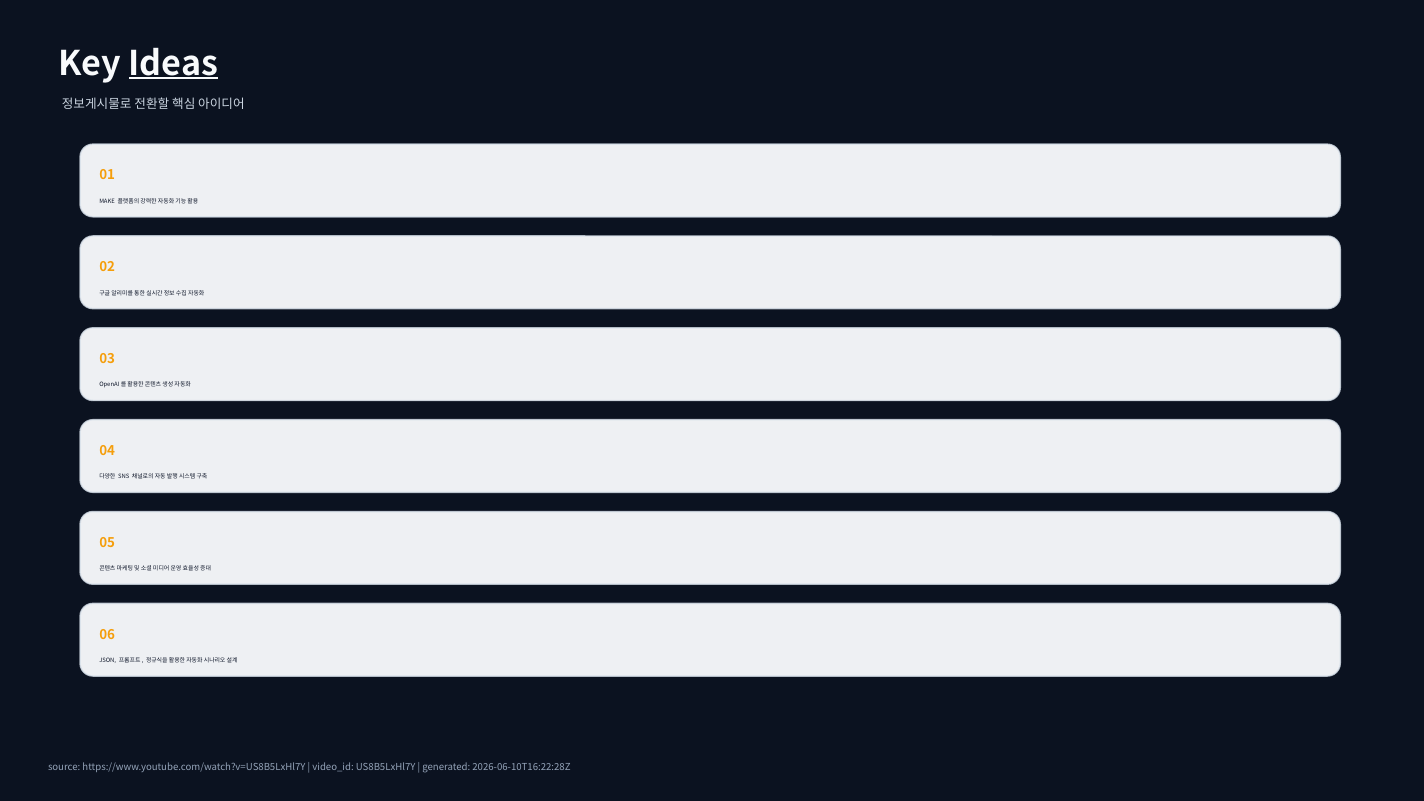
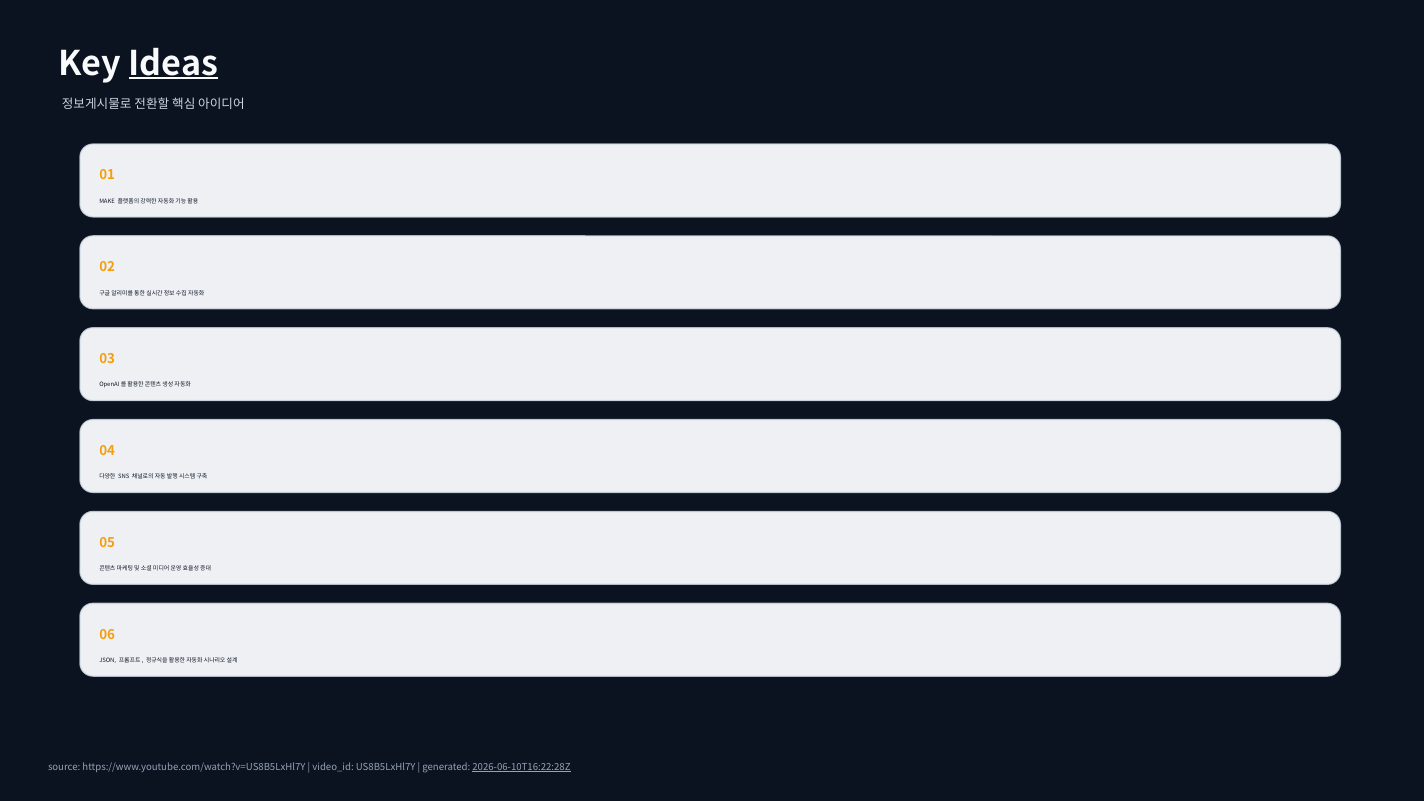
2026-06-10T16:22:28Z underline: none -> present
